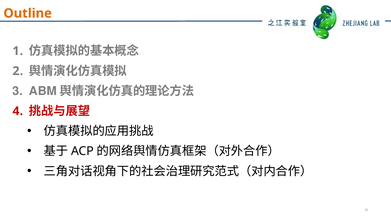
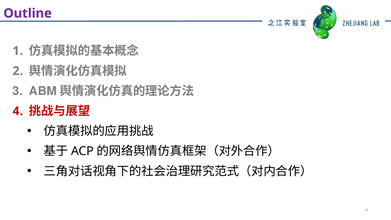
Outline colour: orange -> purple
